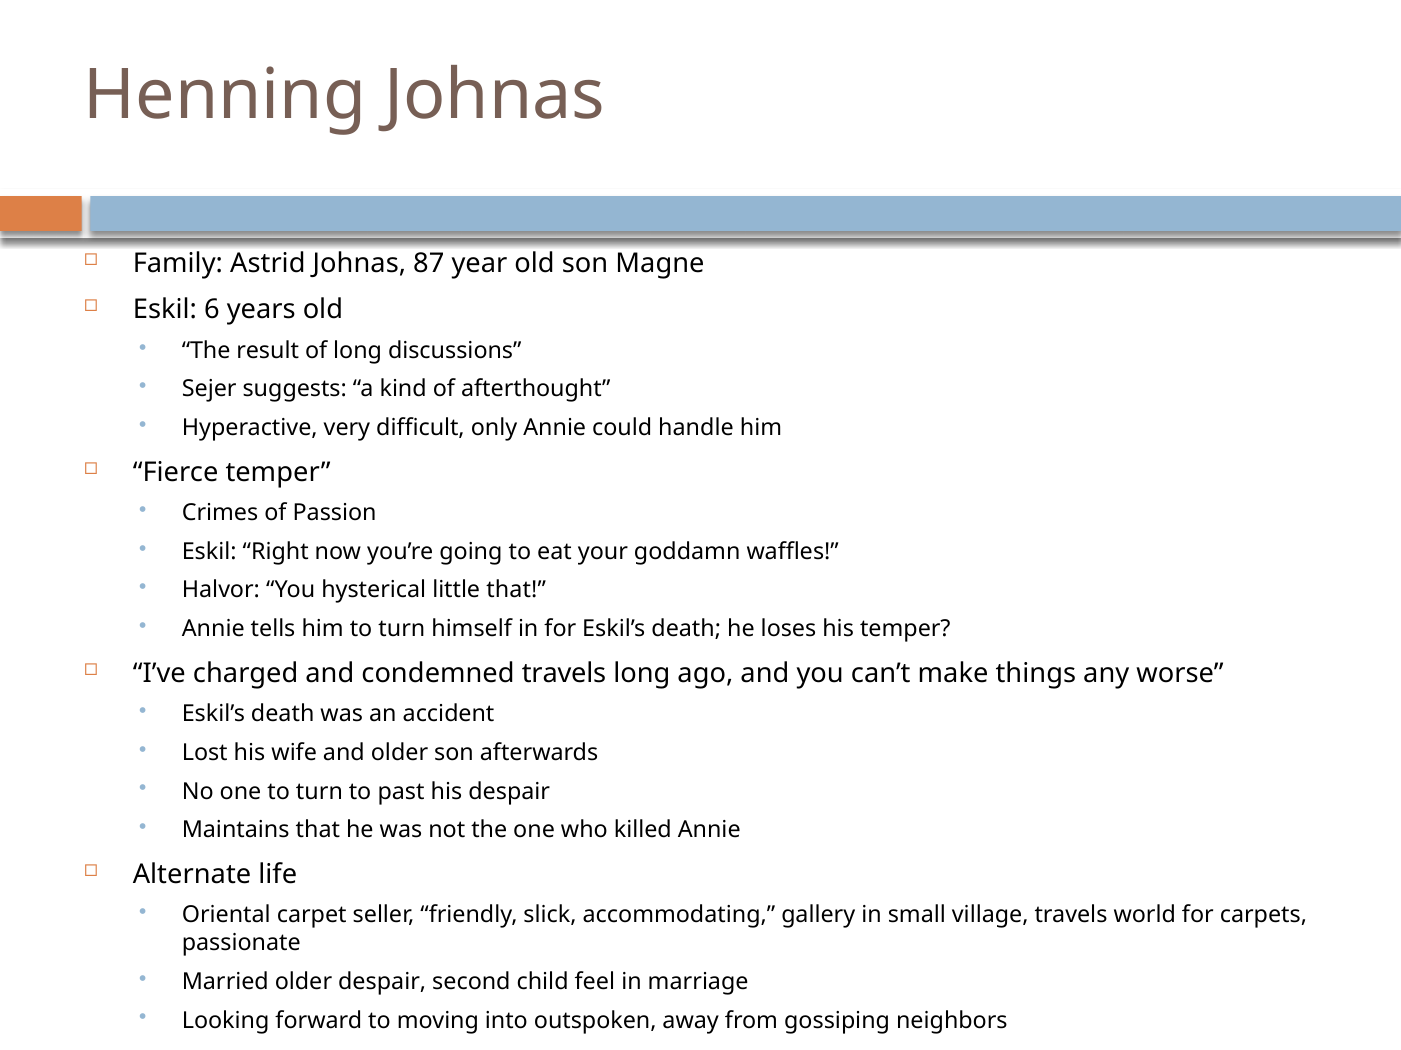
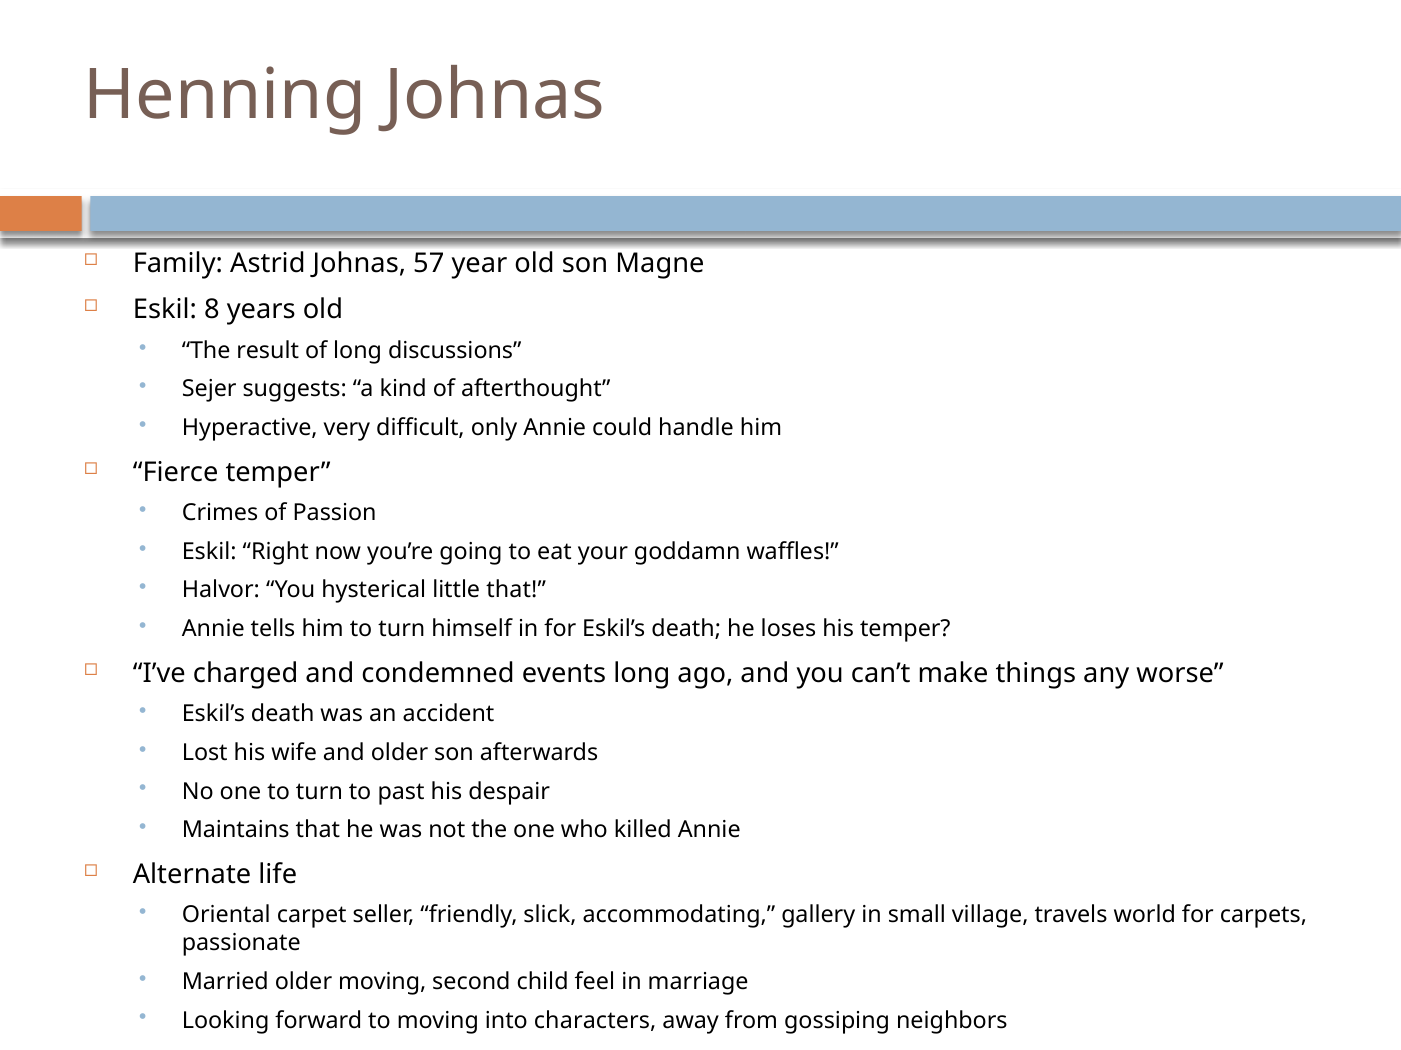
87: 87 -> 57
6: 6 -> 8
condemned travels: travels -> events
older despair: despair -> moving
outspoken: outspoken -> characters
